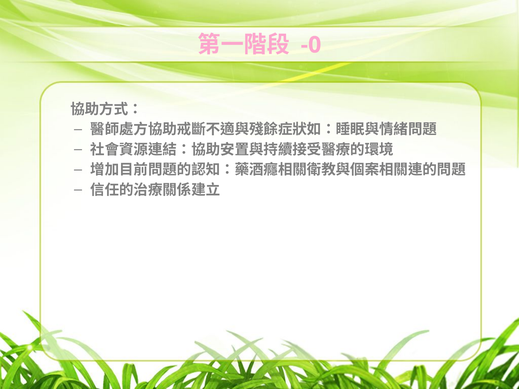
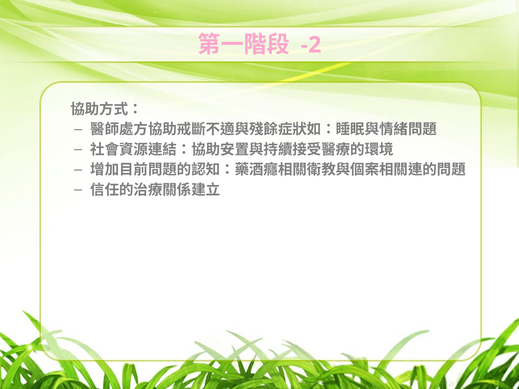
-0: -0 -> -2
